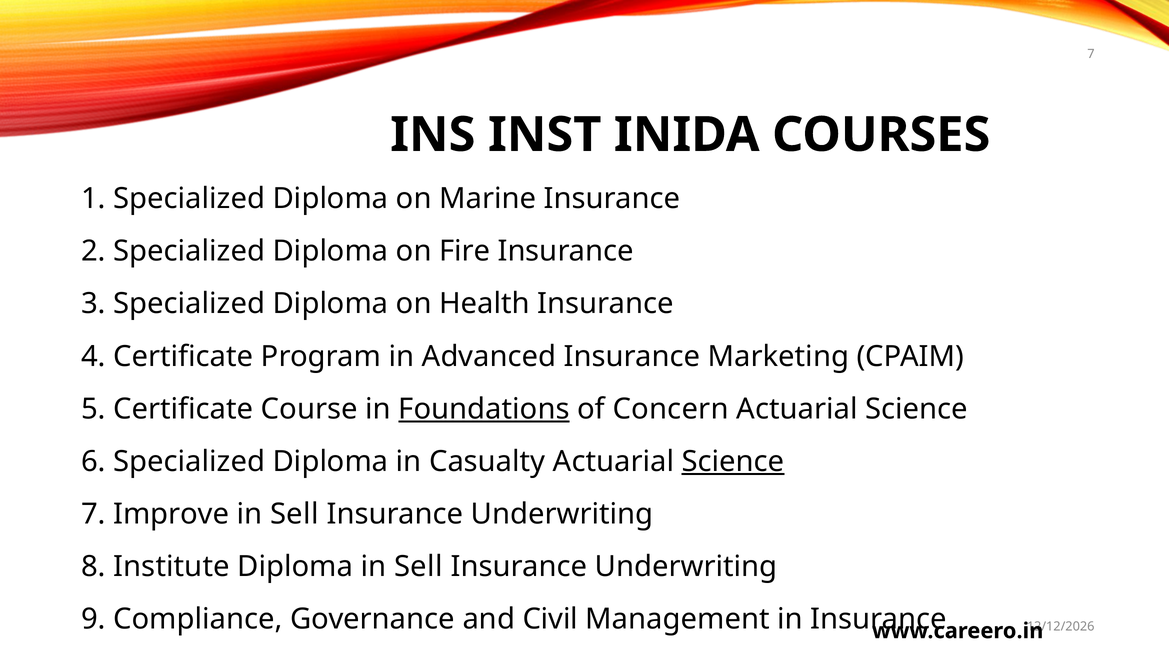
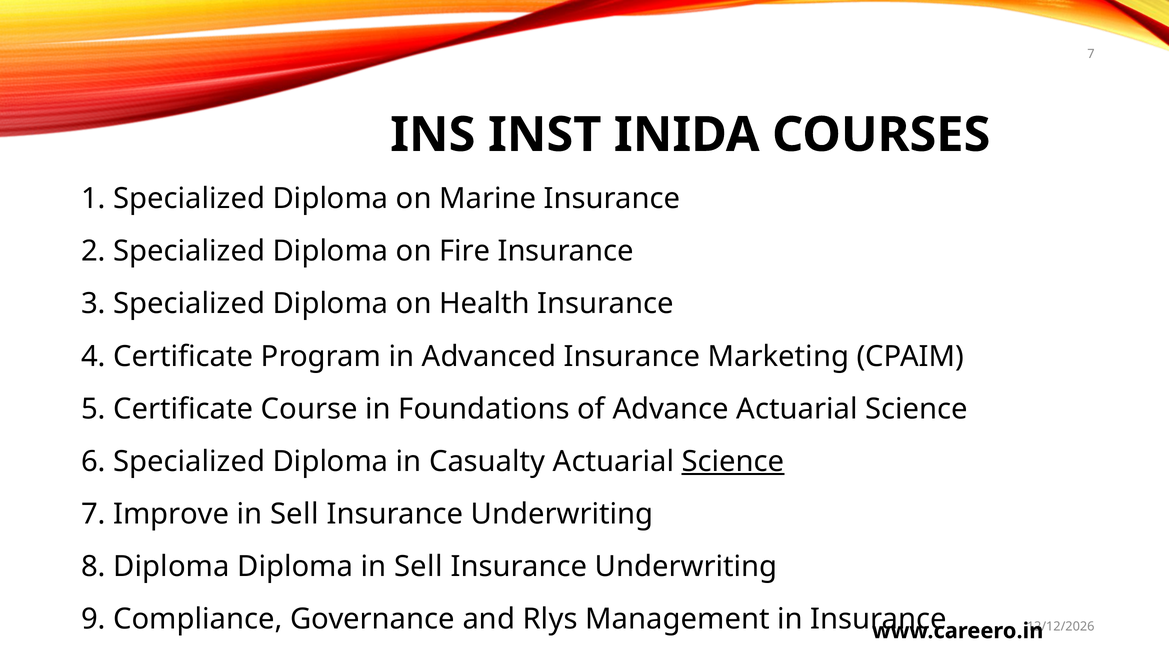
Foundations underline: present -> none
Concern: Concern -> Advance
8 Institute: Institute -> Diploma
Civil: Civil -> Rlys
